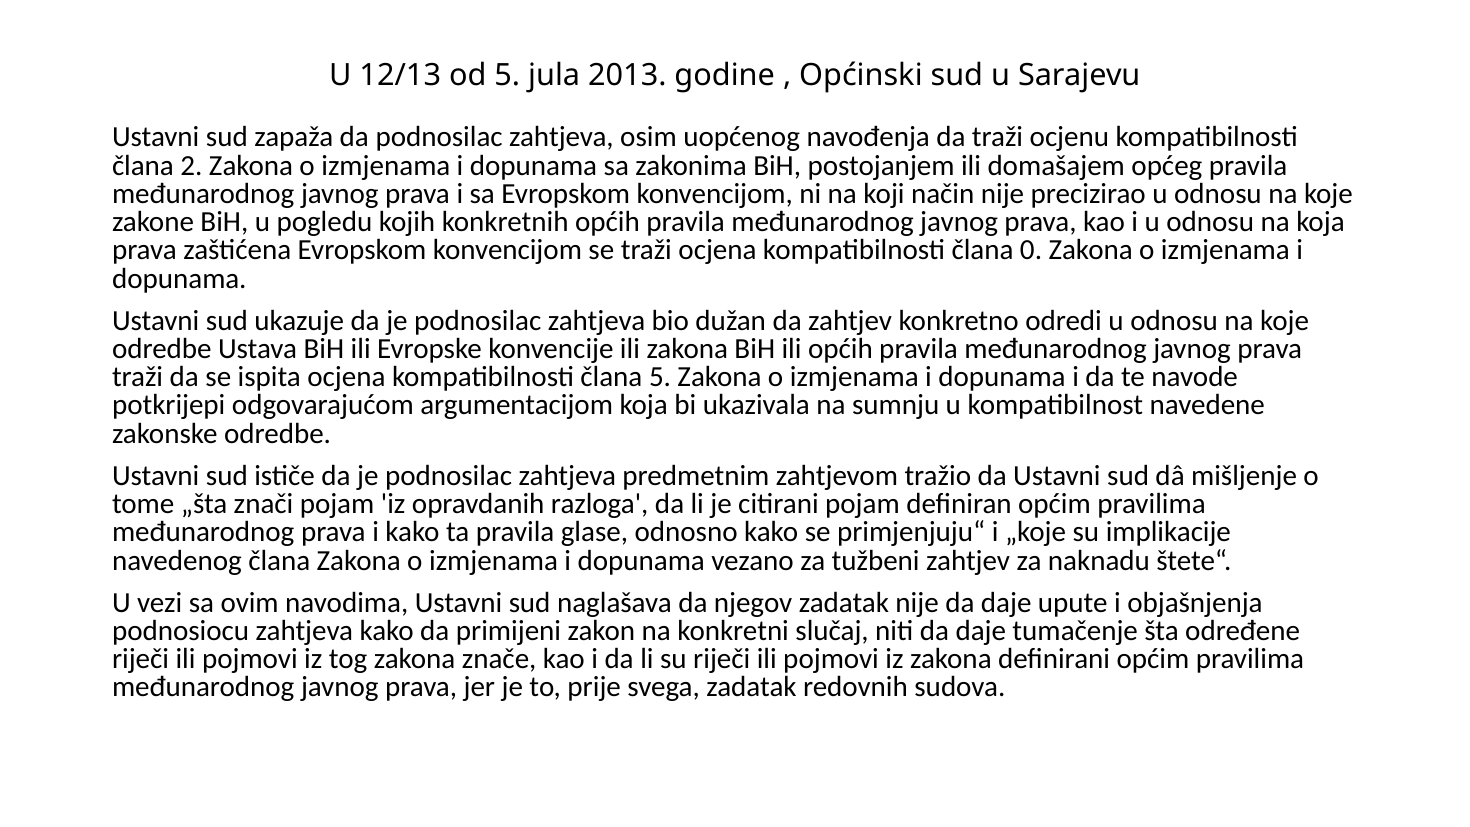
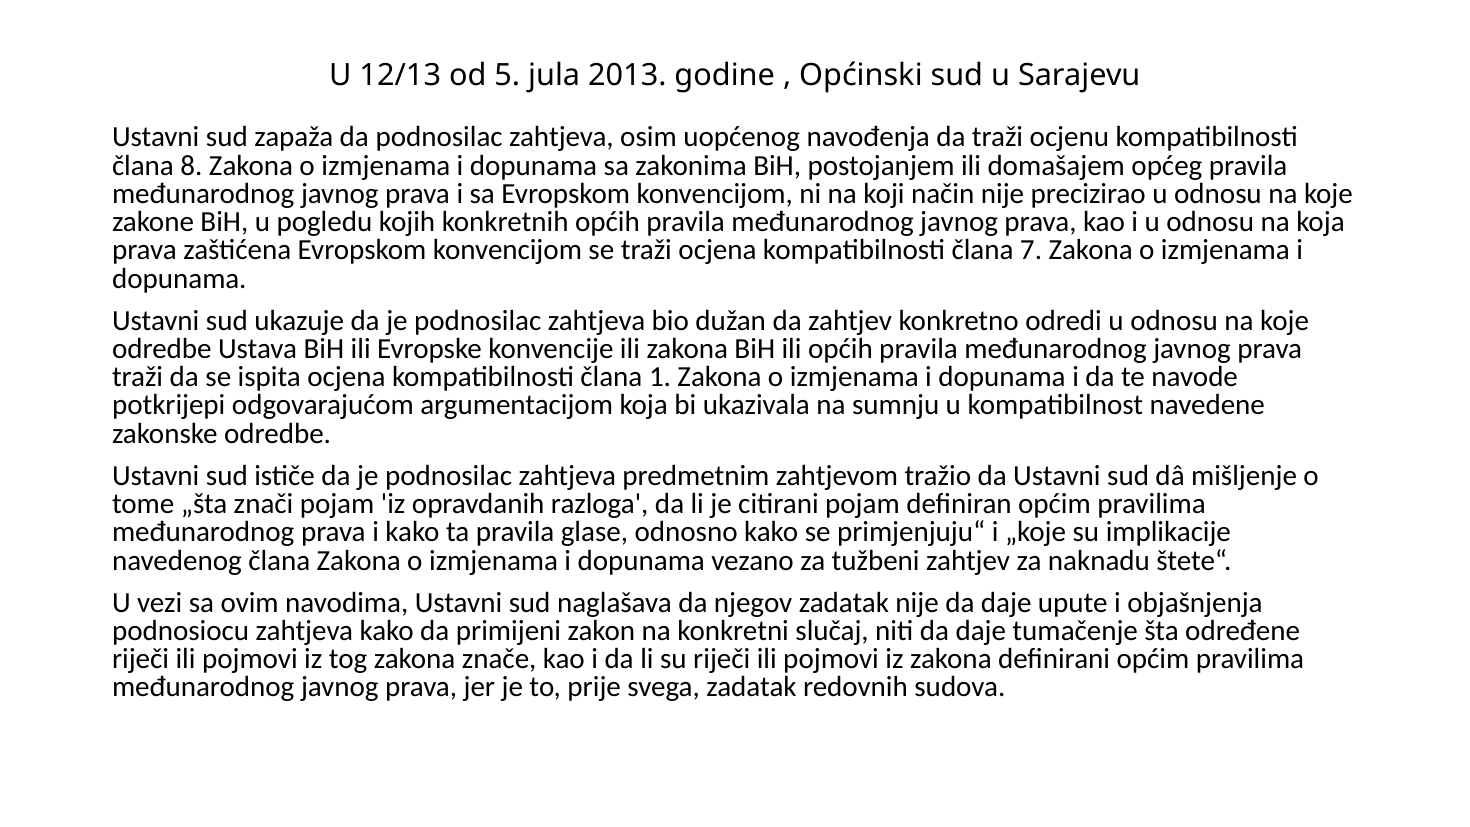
2: 2 -> 8
0: 0 -> 7
člana 5: 5 -> 1
